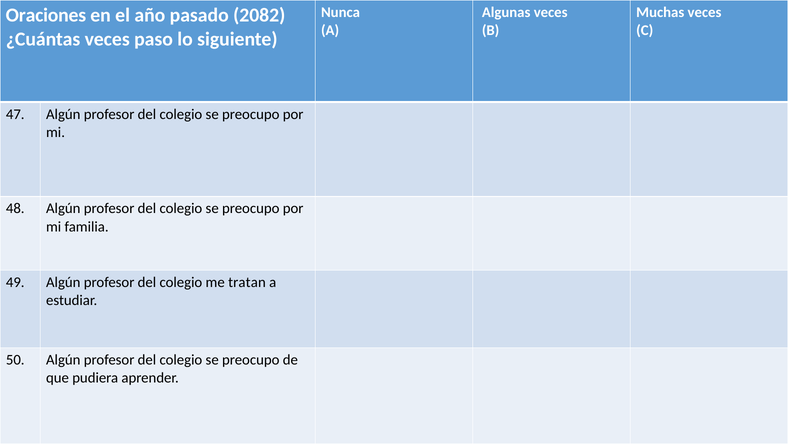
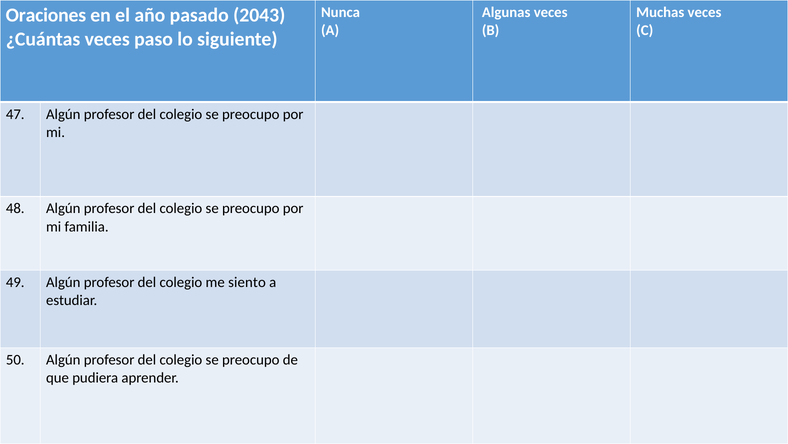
2082: 2082 -> 2043
tratan: tratan -> siento
